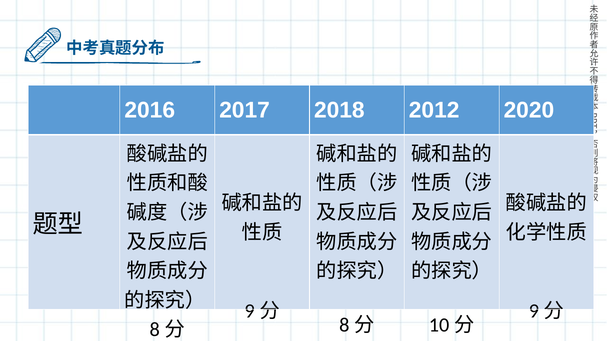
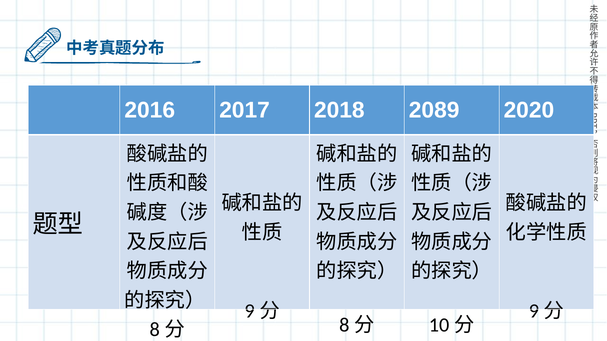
2012: 2012 -> 2089
